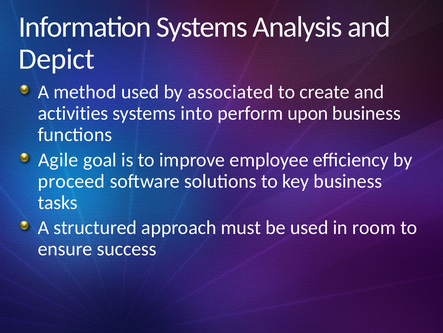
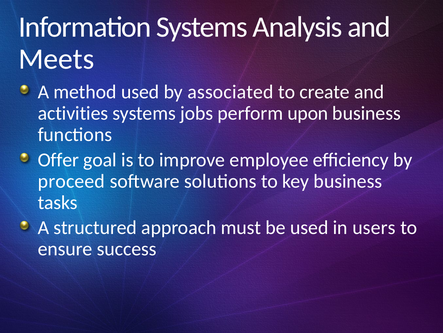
Depict: Depict -> Meets
into: into -> jobs
Agile: Agile -> Offer
room: room -> users
